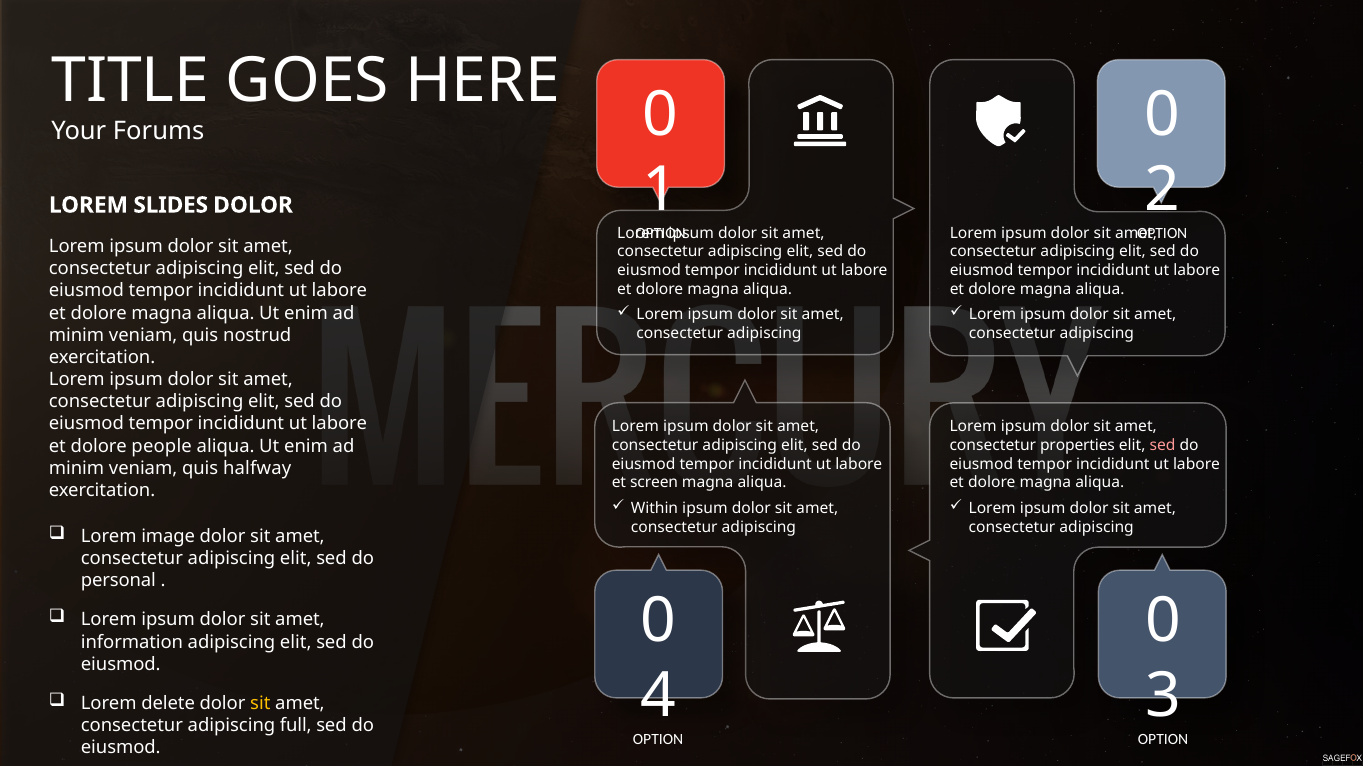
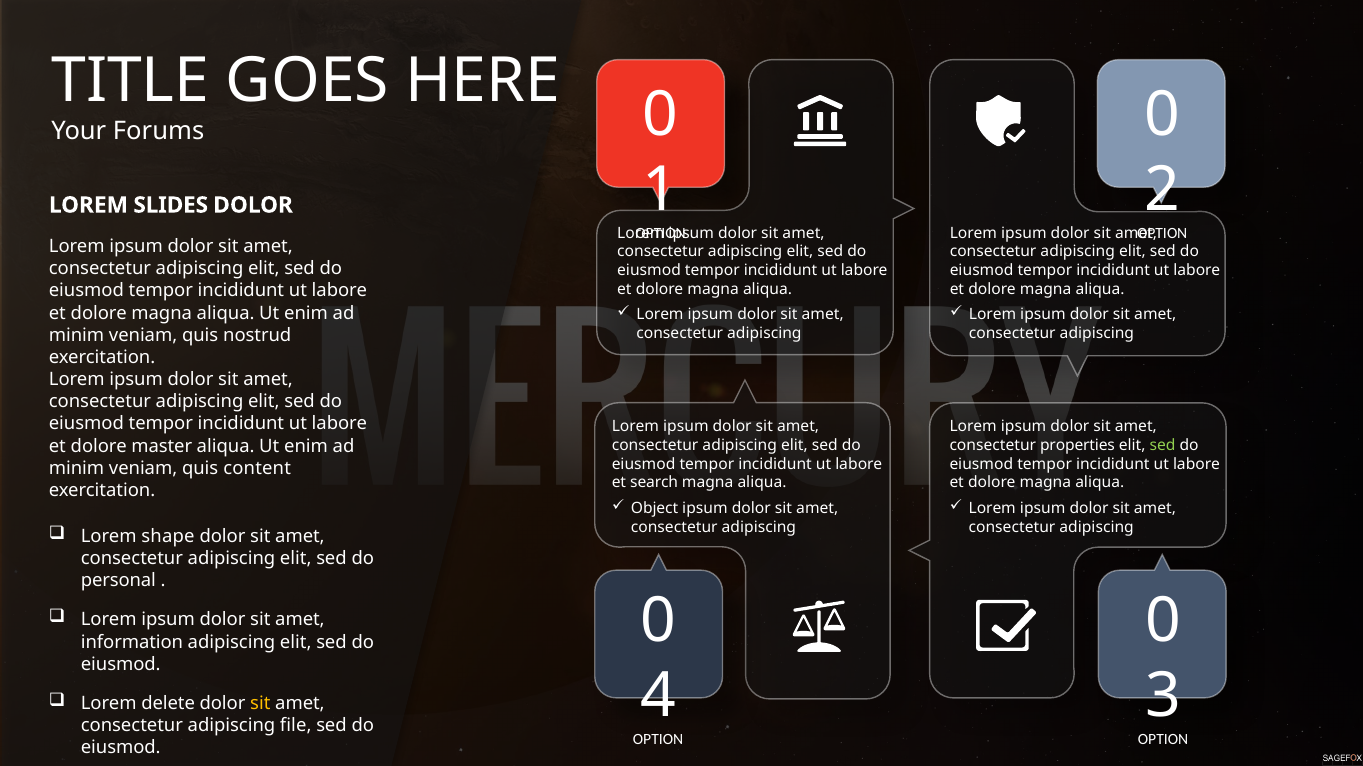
people: people -> master
sed at (1163, 446) colour: pink -> light green
halfway: halfway -> content
screen: screen -> search
Within: Within -> Object
image: image -> shape
full: full -> file
